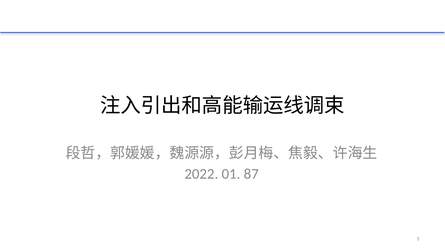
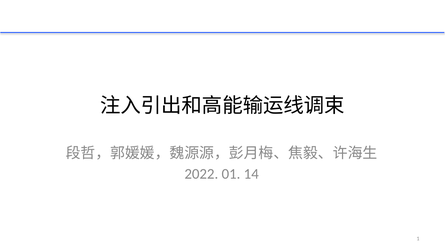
87: 87 -> 14
